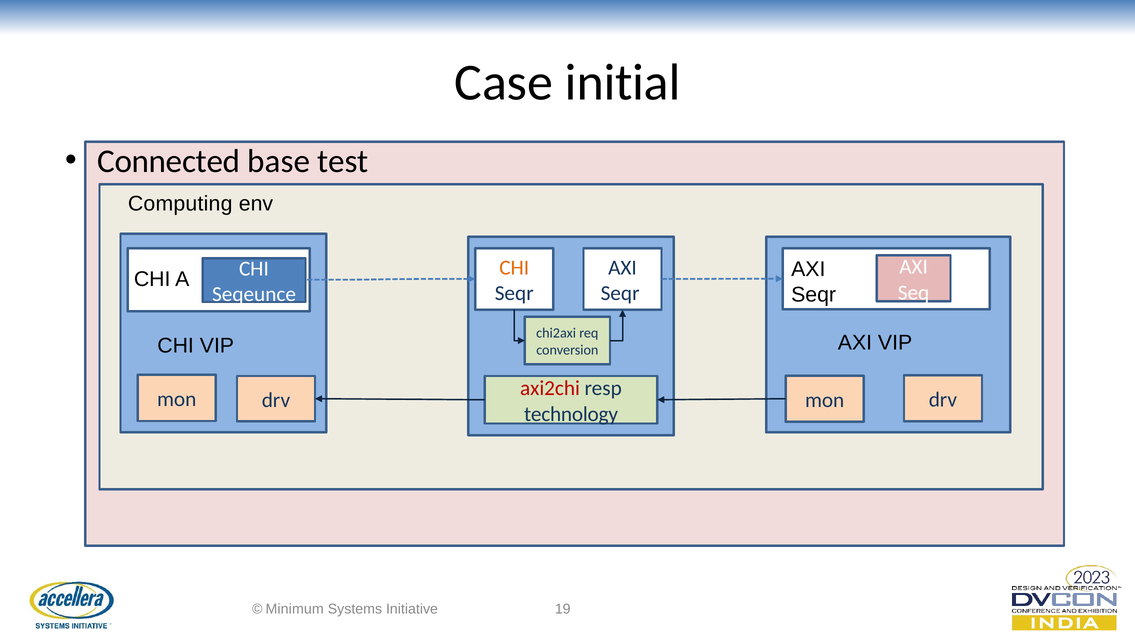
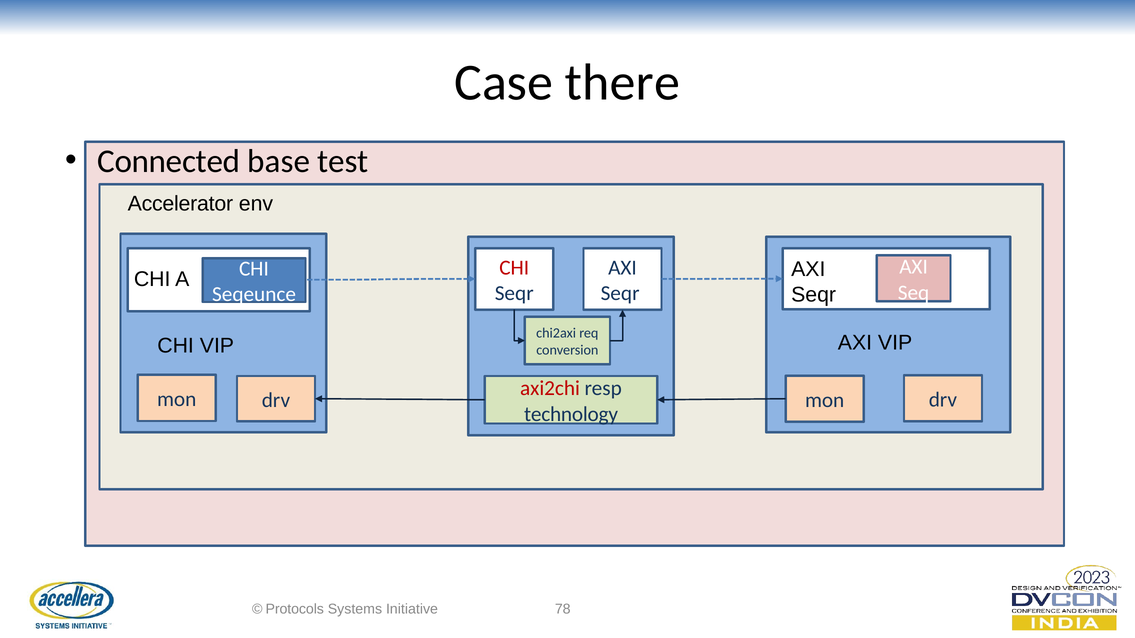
initial: initial -> there
Computing: Computing -> Accelerator
CHI at (514, 268) colour: orange -> red
Minimum: Minimum -> Protocols
19: 19 -> 78
